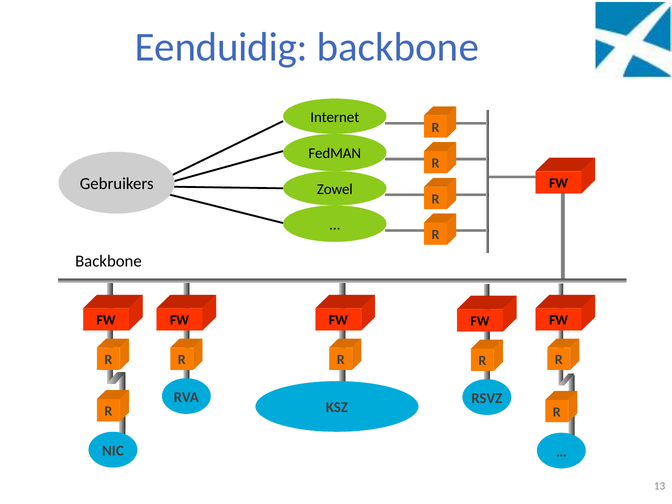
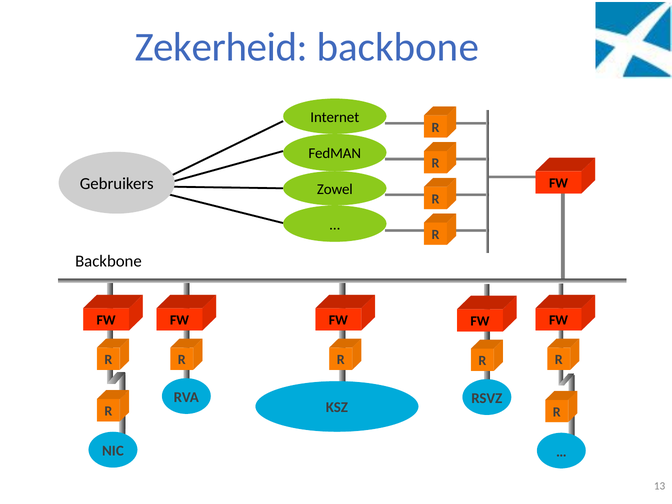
Eenduidig: Eenduidig -> Zekerheid
